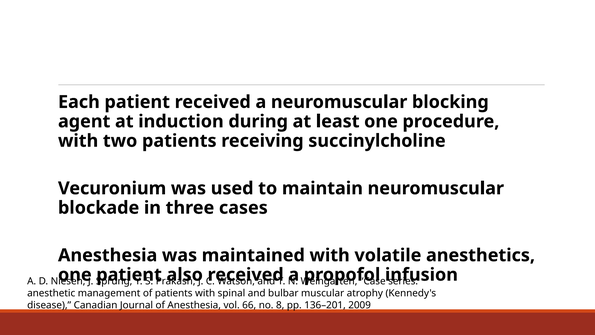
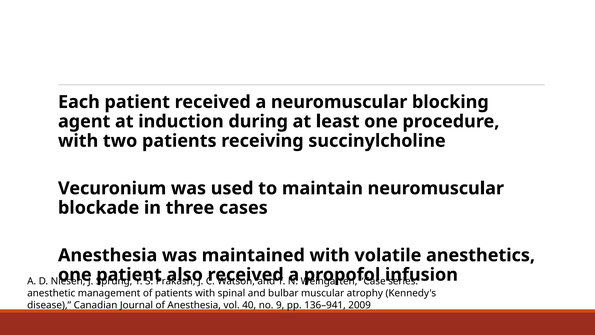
66: 66 -> 40
8: 8 -> 9
136–201: 136–201 -> 136–941
